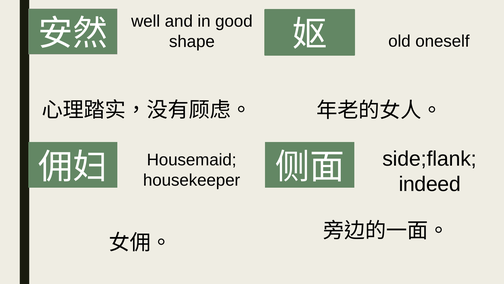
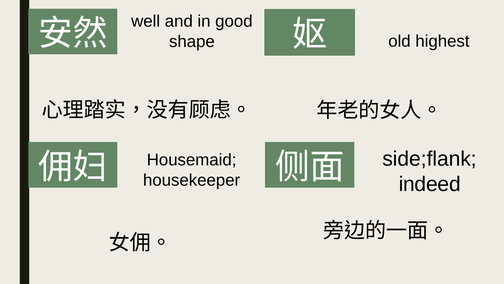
oneself: oneself -> highest
